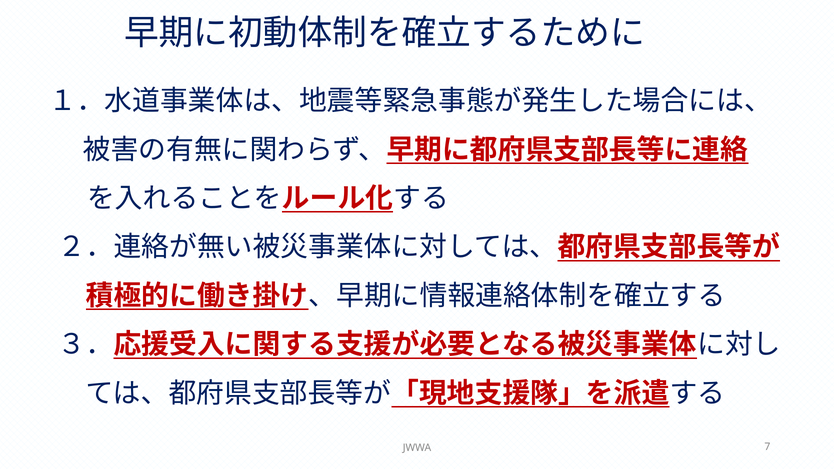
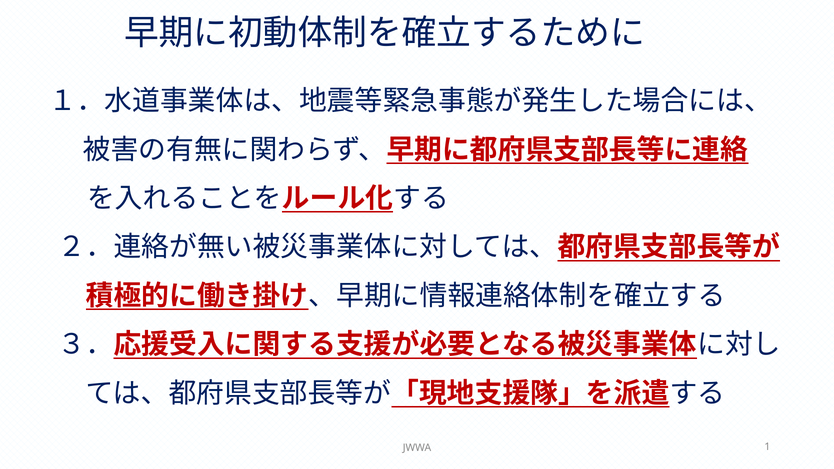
7: 7 -> 1
